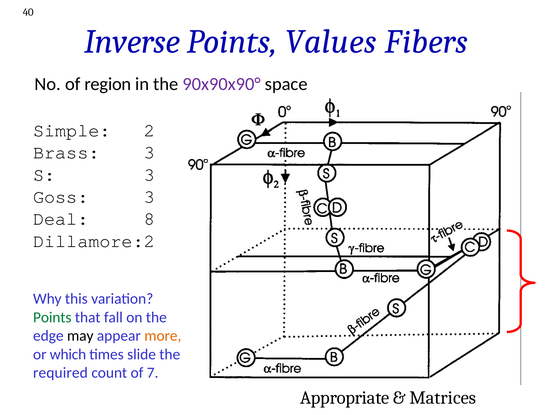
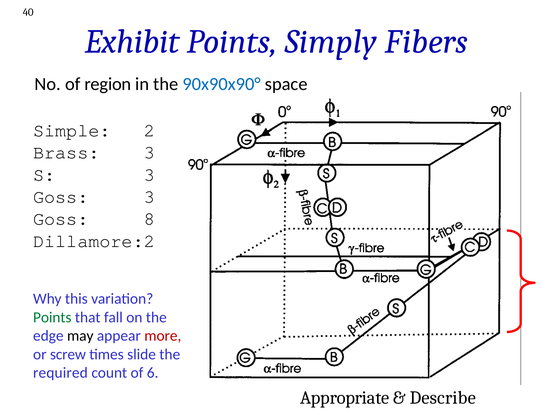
Inverse: Inverse -> Exhibit
Values: Values -> Simply
90x90x90° colour: purple -> blue
Deal at (61, 219): Deal -> Goss
more colour: orange -> red
which: which -> screw
7: 7 -> 6
Matrices: Matrices -> Describe
